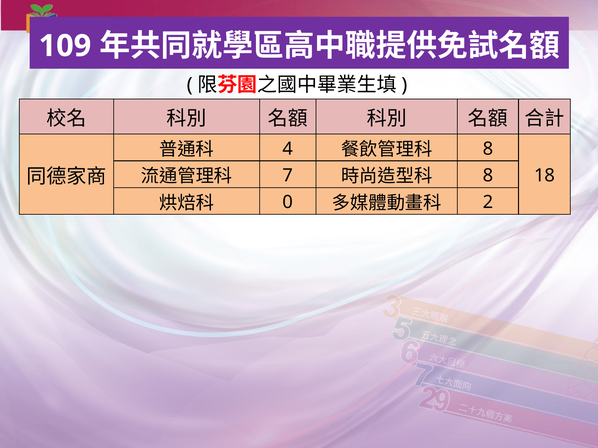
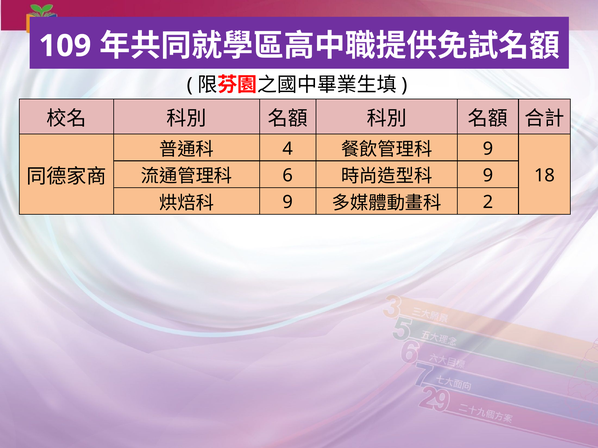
8 at (488, 149): 8 -> 9
7: 7 -> 6
8 at (488, 176): 8 -> 9
0 at (288, 202): 0 -> 9
